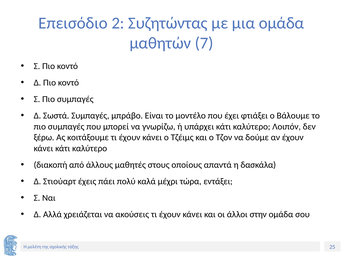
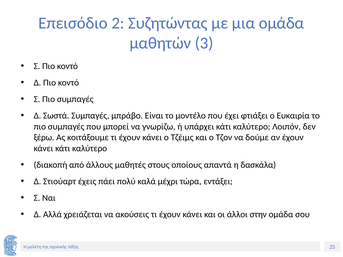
7: 7 -> 3
Βάλουμε: Βάλουμε -> Ευκαιρία
